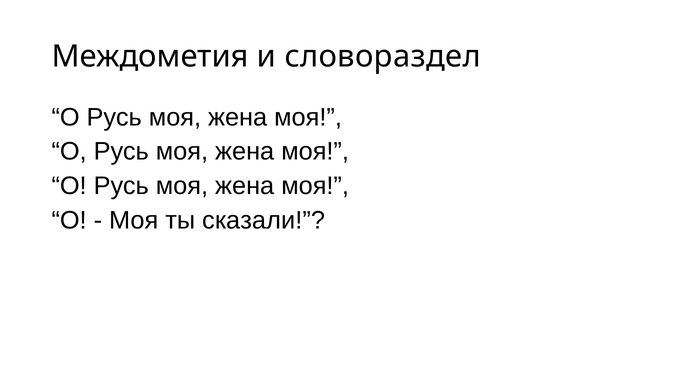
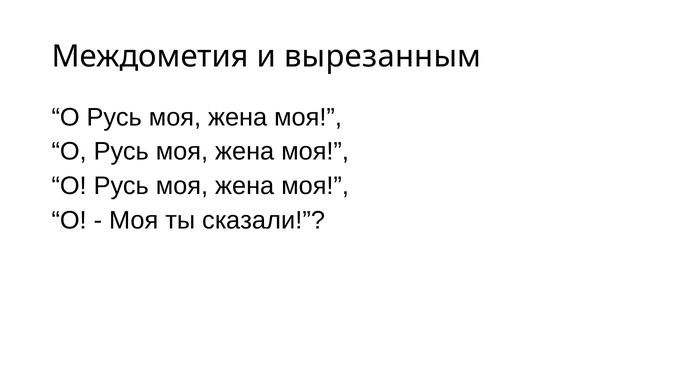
словораздел: словораздел -> вырезанным
